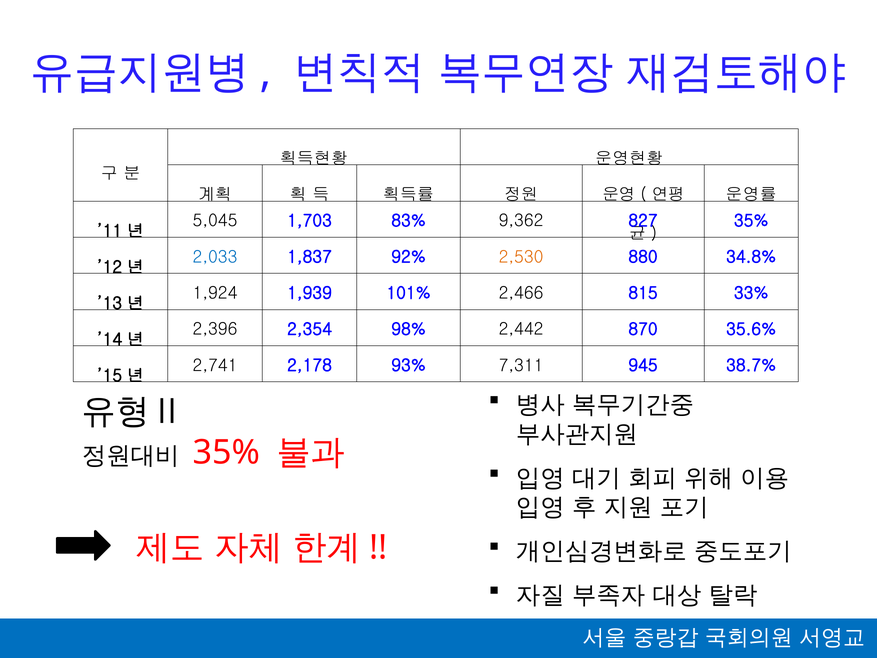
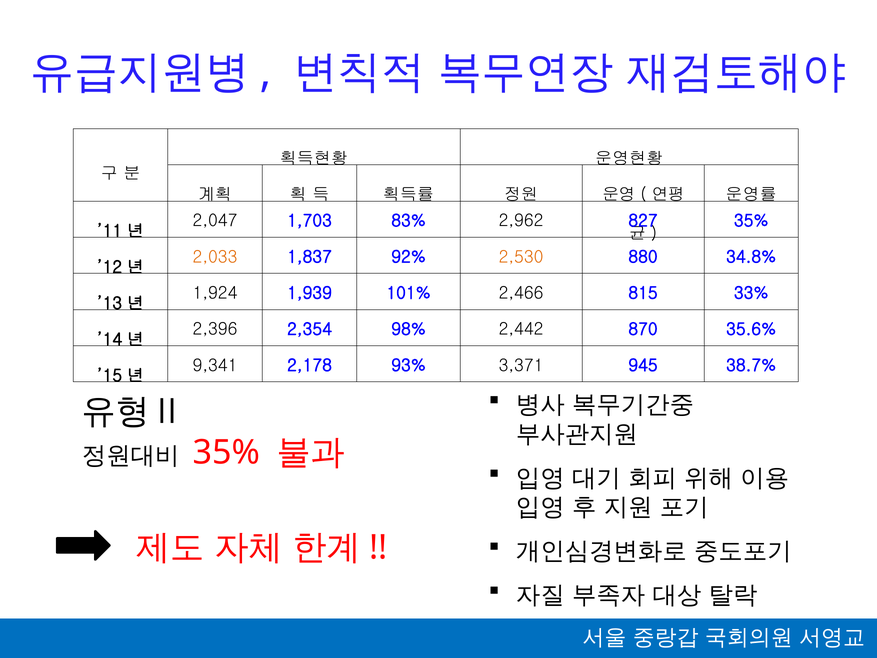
5,045: 5,045 -> 2,047
9,362: 9,362 -> 2,962
2,033 colour: blue -> orange
2,741: 2,741 -> 9,341
7,311: 7,311 -> 3,371
